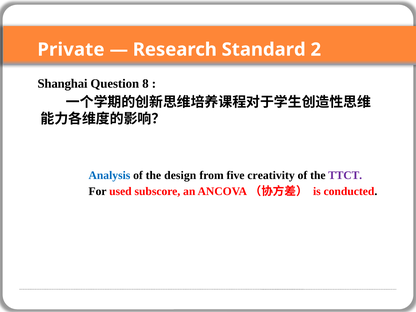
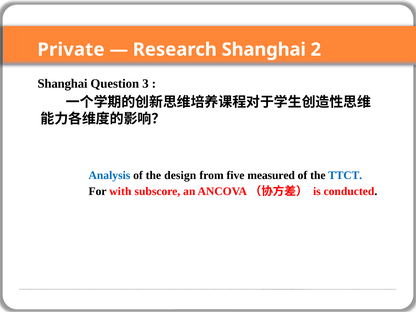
Research Standard: Standard -> Shanghai
8: 8 -> 3
creativity: creativity -> measured
TTCT colour: purple -> blue
used: used -> with
